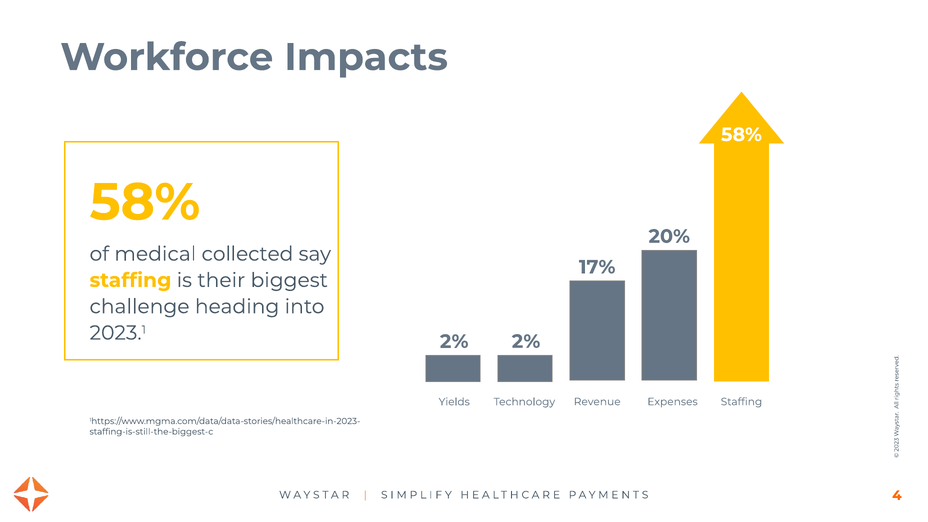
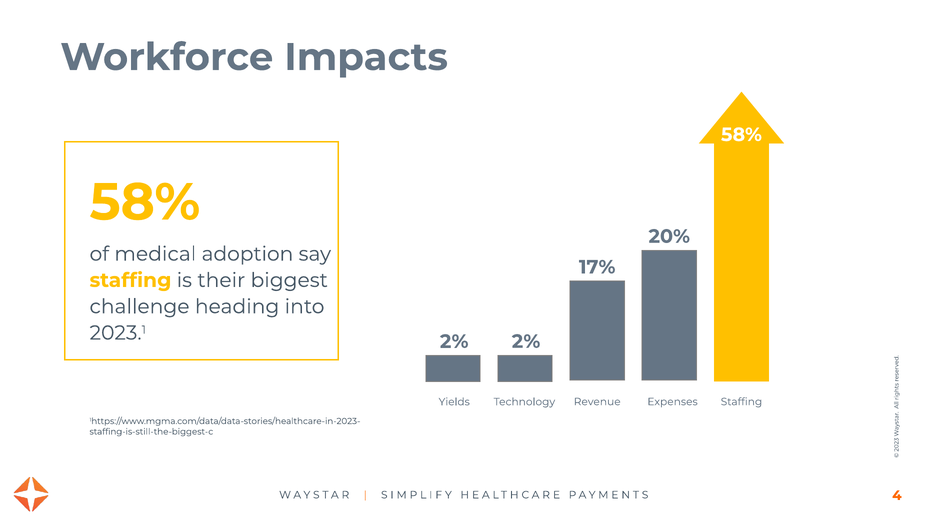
collected: collected -> adoption
